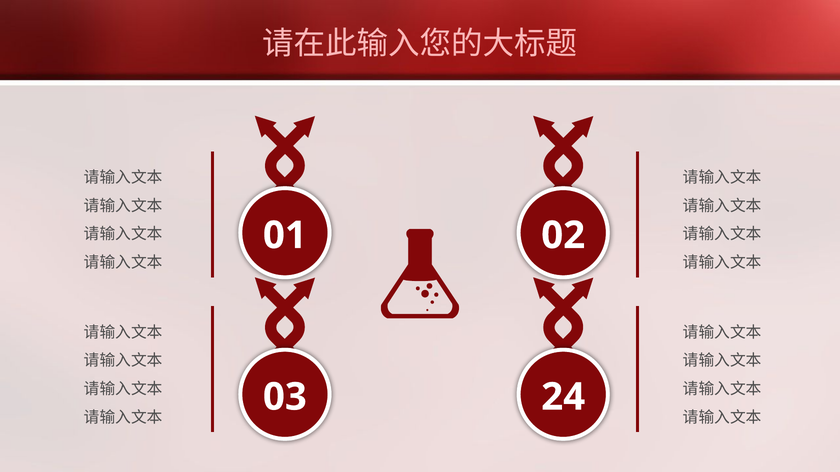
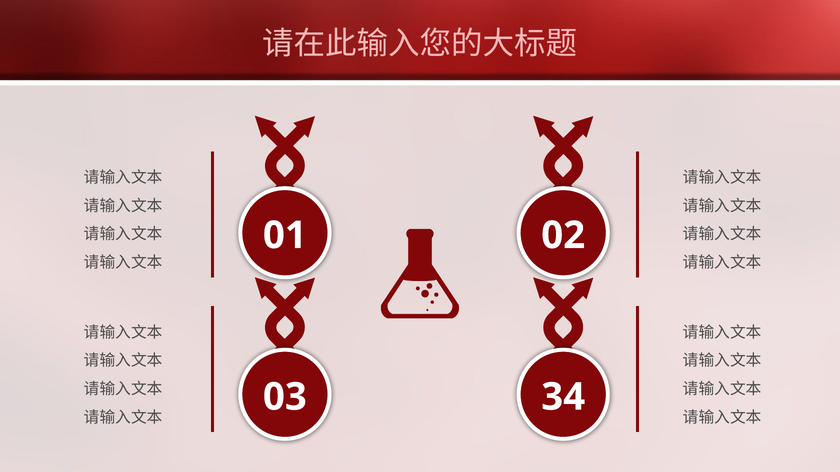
24: 24 -> 34
